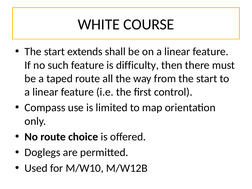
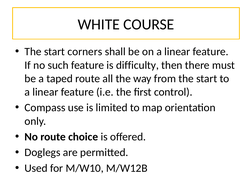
extends: extends -> corners
